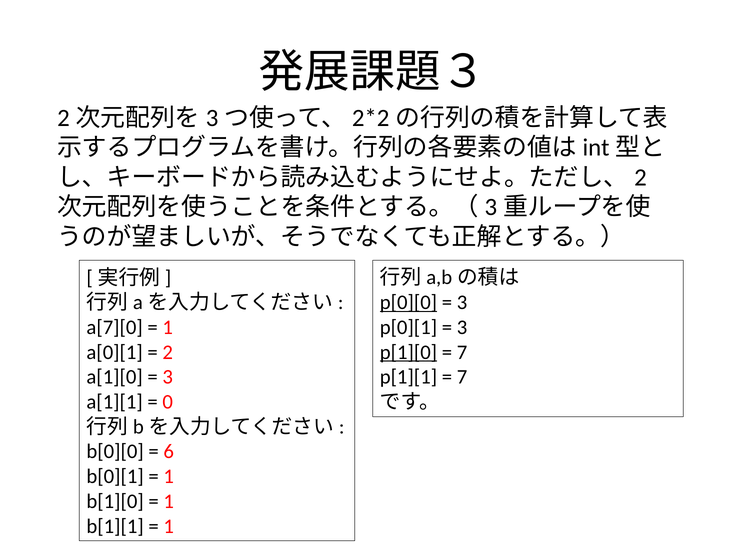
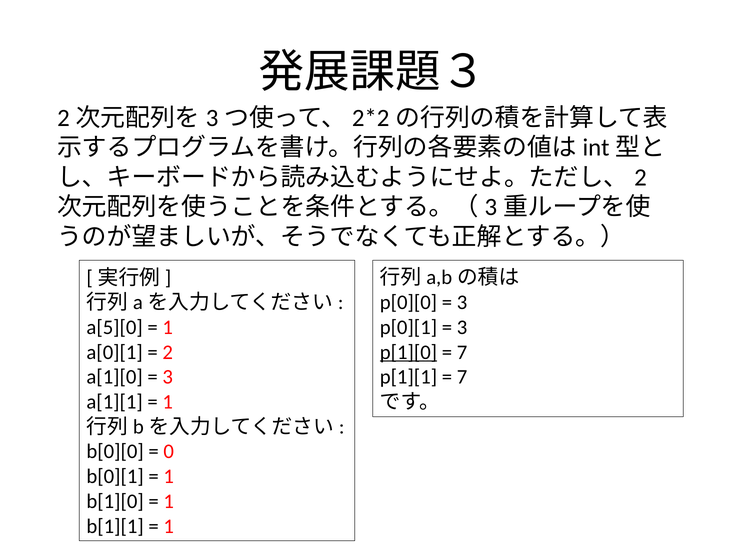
p[0][0 underline: present -> none
a[7][0: a[7][0 -> a[5][0
0 at (168, 402): 0 -> 1
6: 6 -> 0
